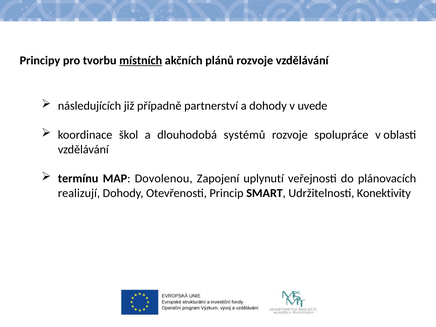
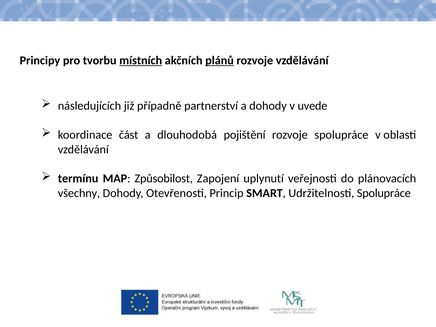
plánů underline: none -> present
škol: škol -> část
systémů: systémů -> pojištění
Dovolenou: Dovolenou -> Způsobilost
realizují: realizují -> všechny
Udržitelnosti Konektivity: Konektivity -> Spolupráce
